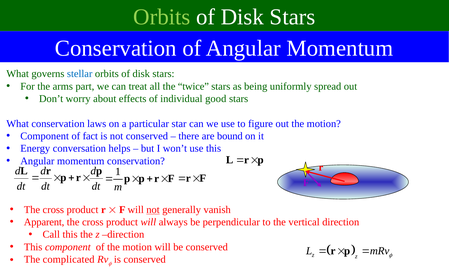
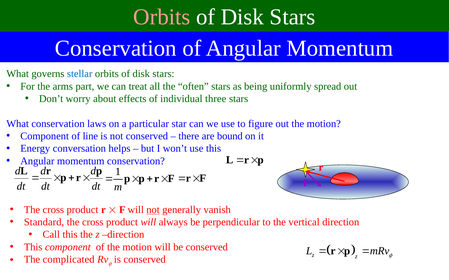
Orbits at (162, 17) colour: light green -> pink
twice: twice -> often
good: good -> three
fact: fact -> line
Apparent: Apparent -> Standard
